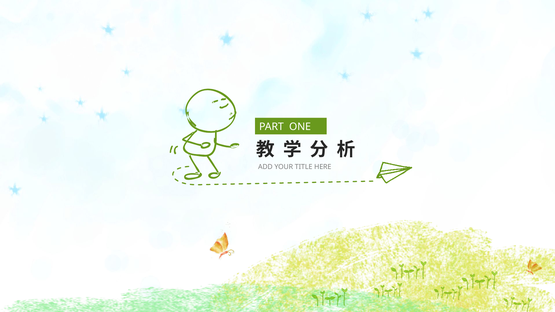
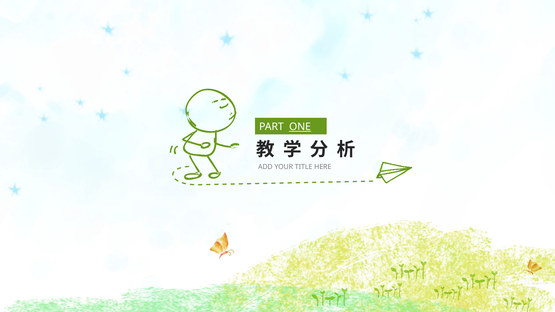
ONE underline: none -> present
